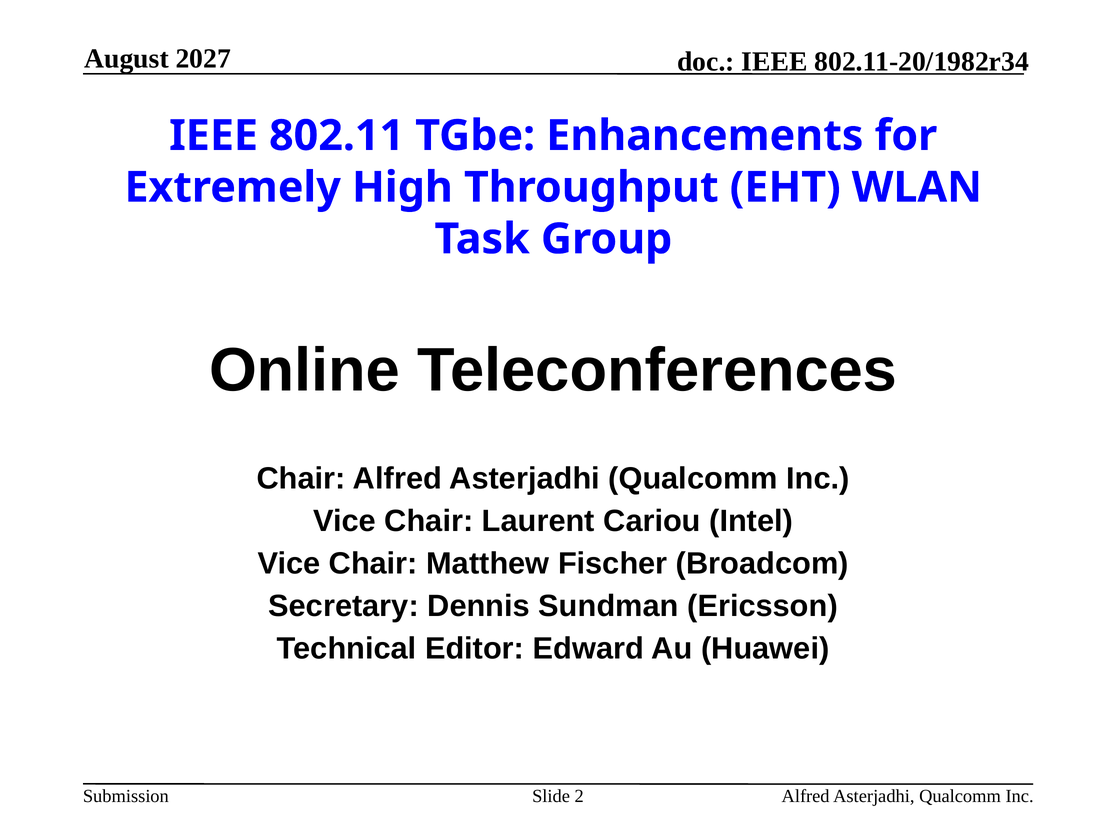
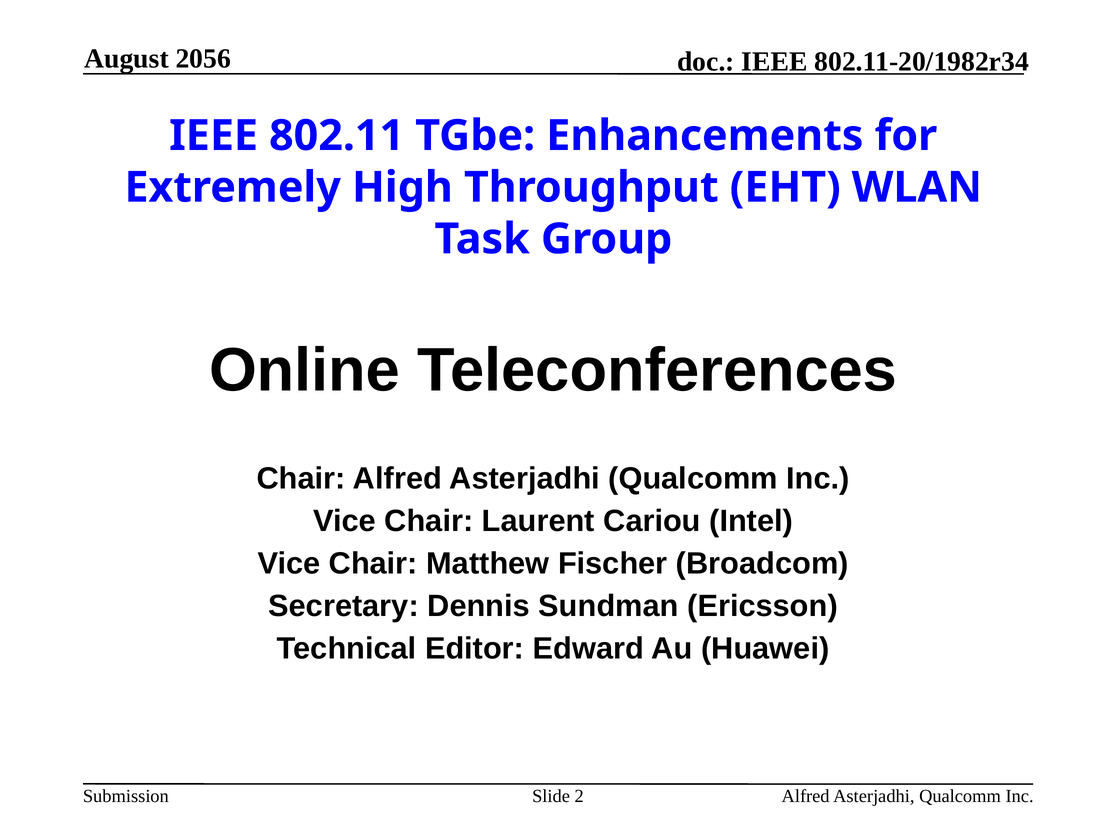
2027: 2027 -> 2056
